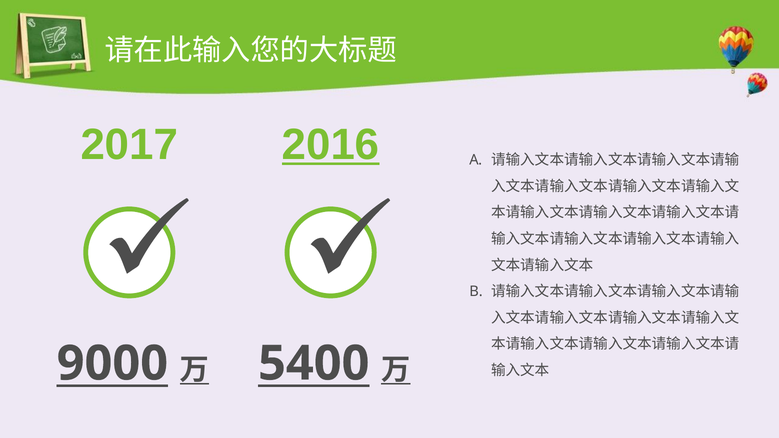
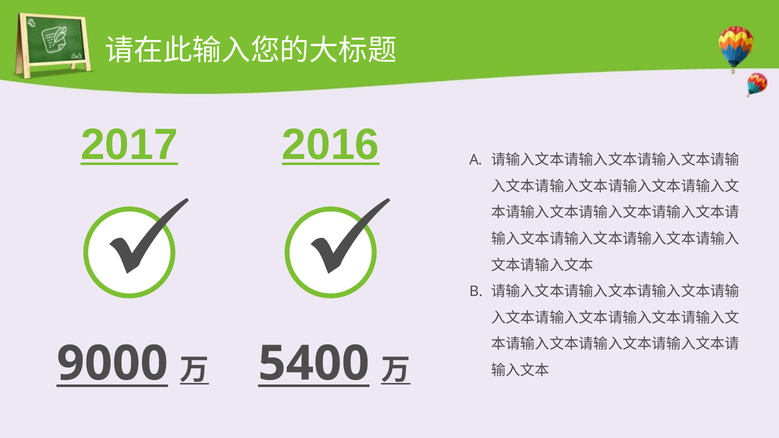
2017 underline: none -> present
